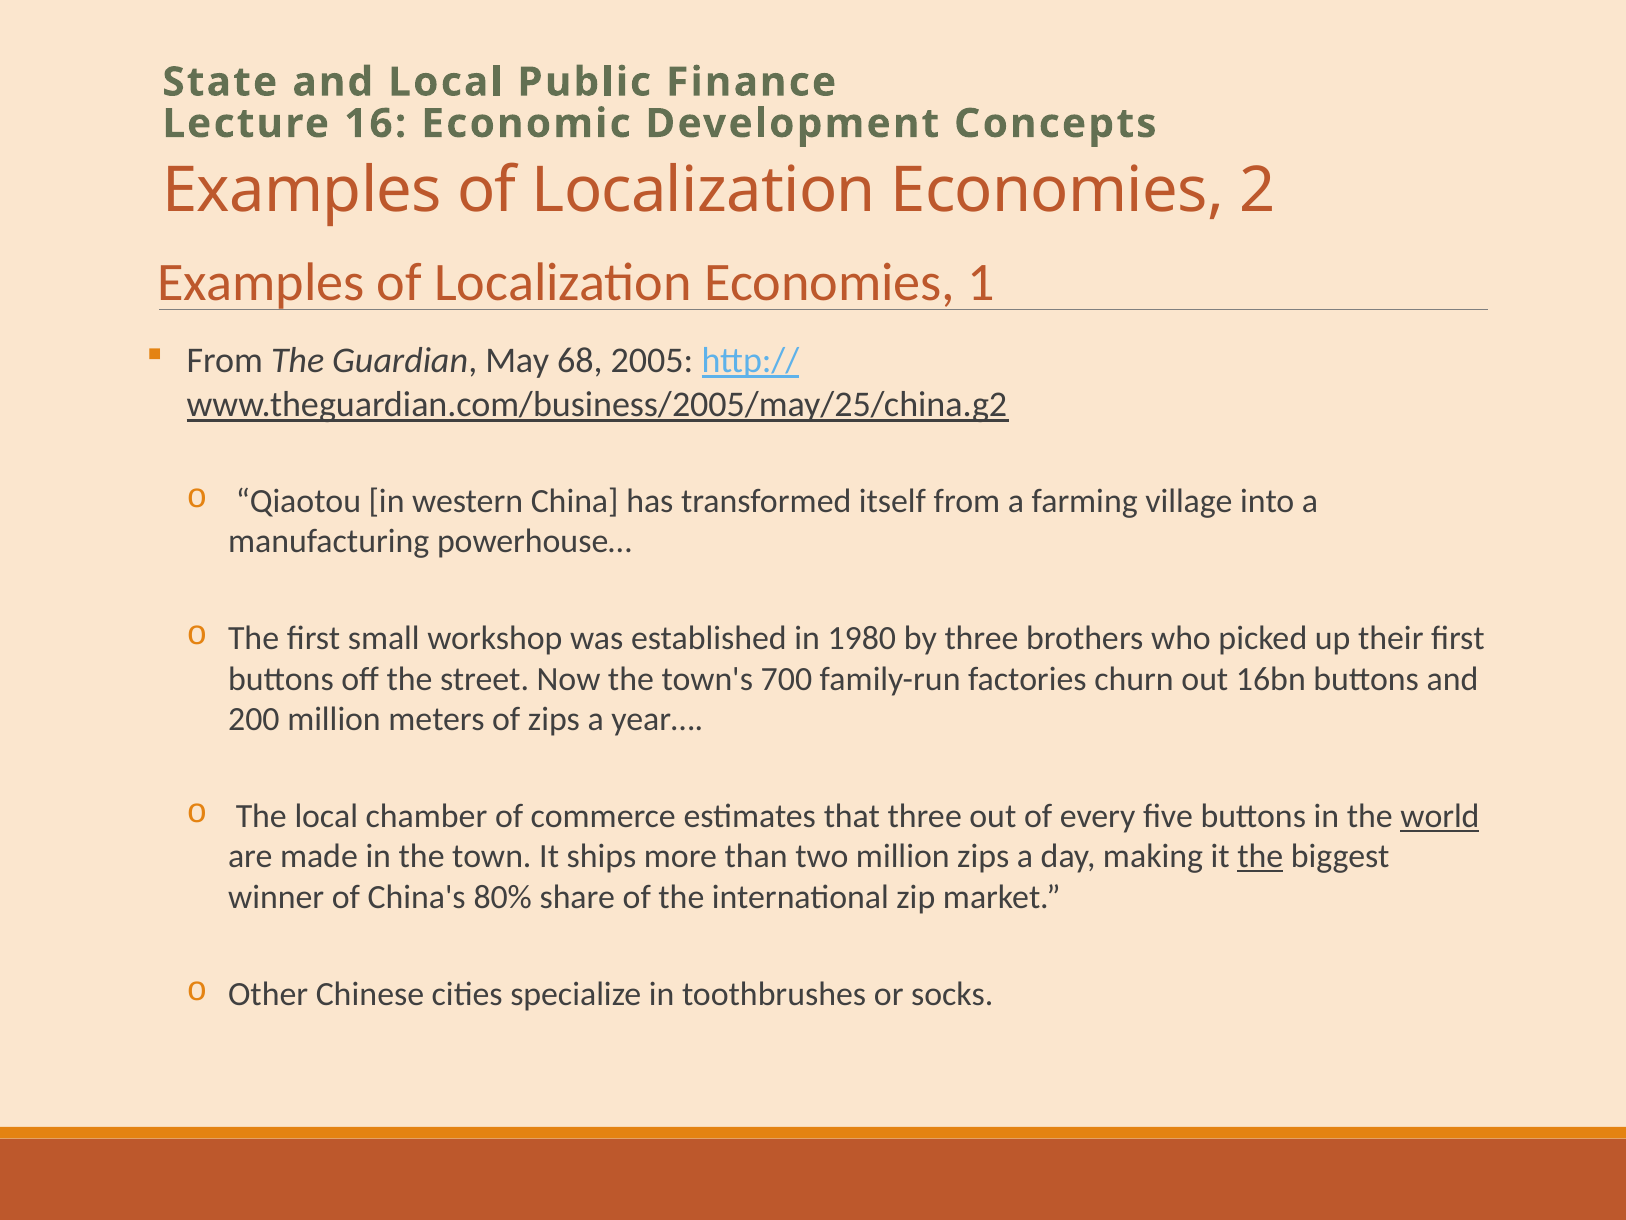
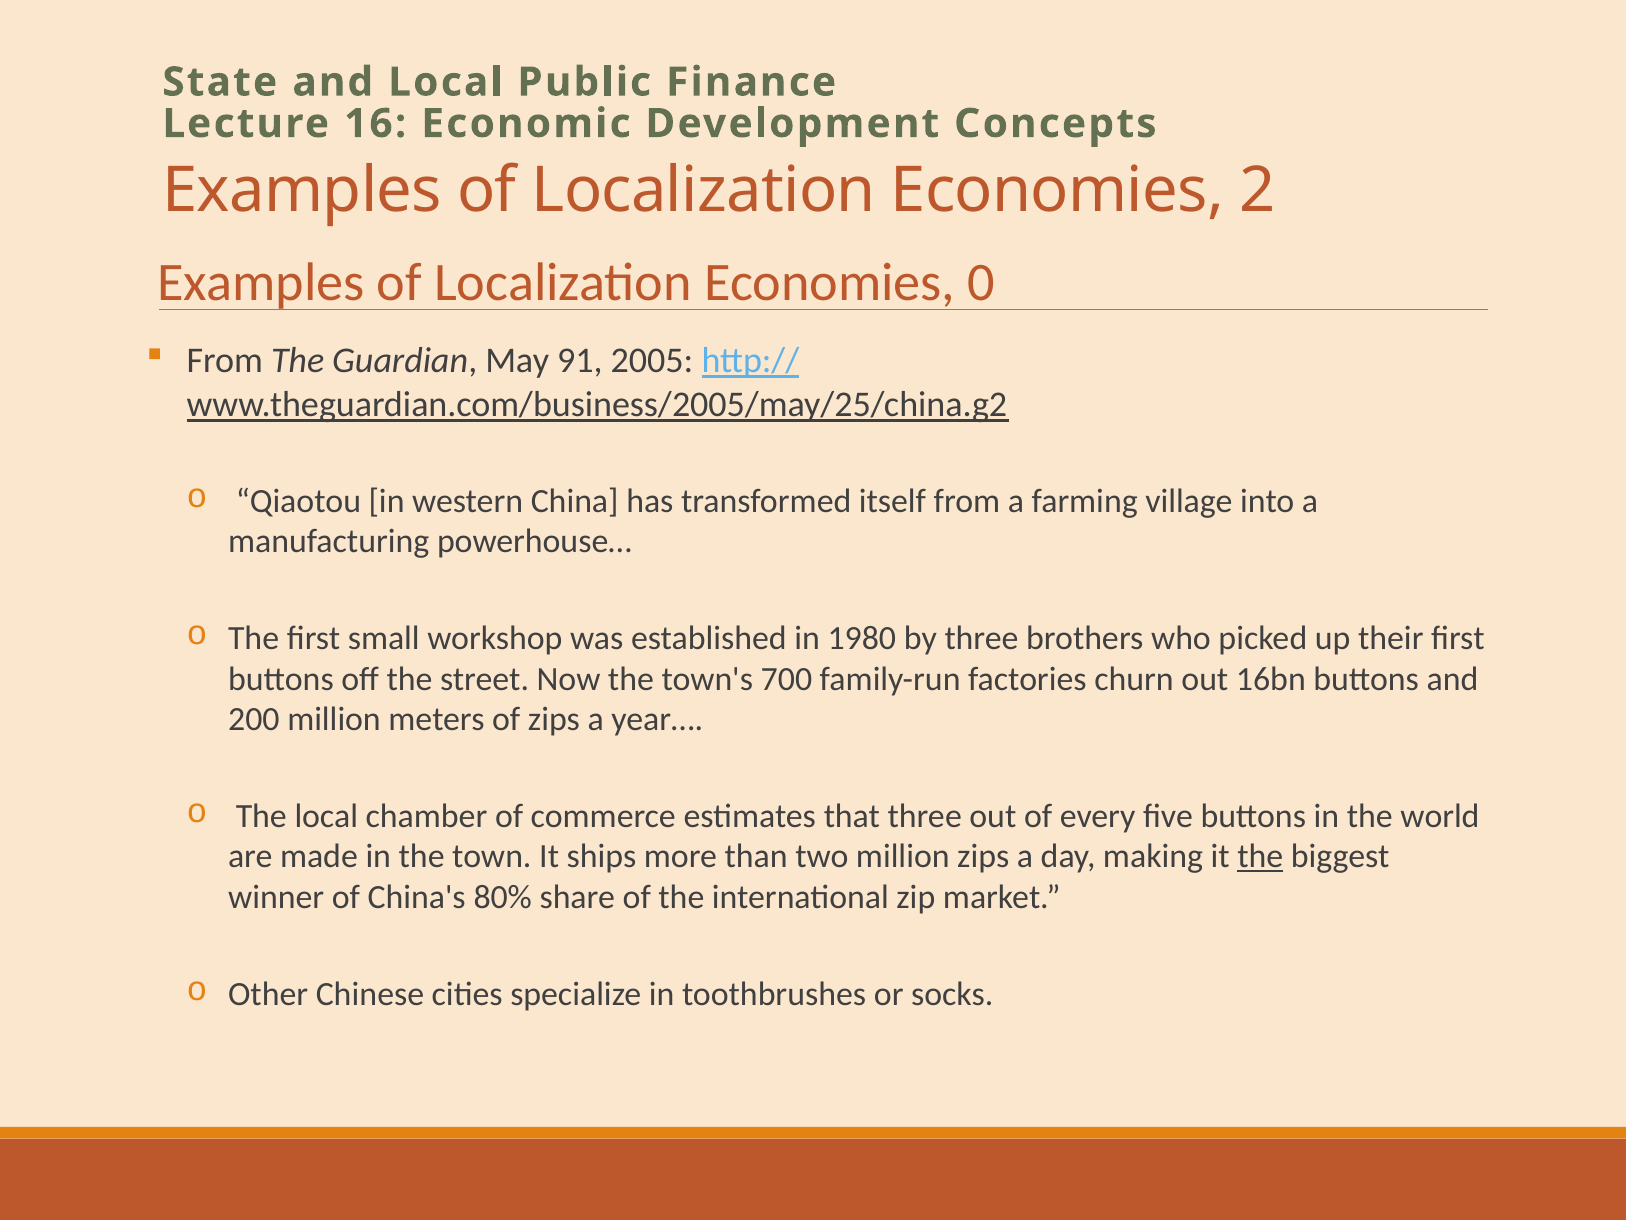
1: 1 -> 0
68: 68 -> 91
world underline: present -> none
